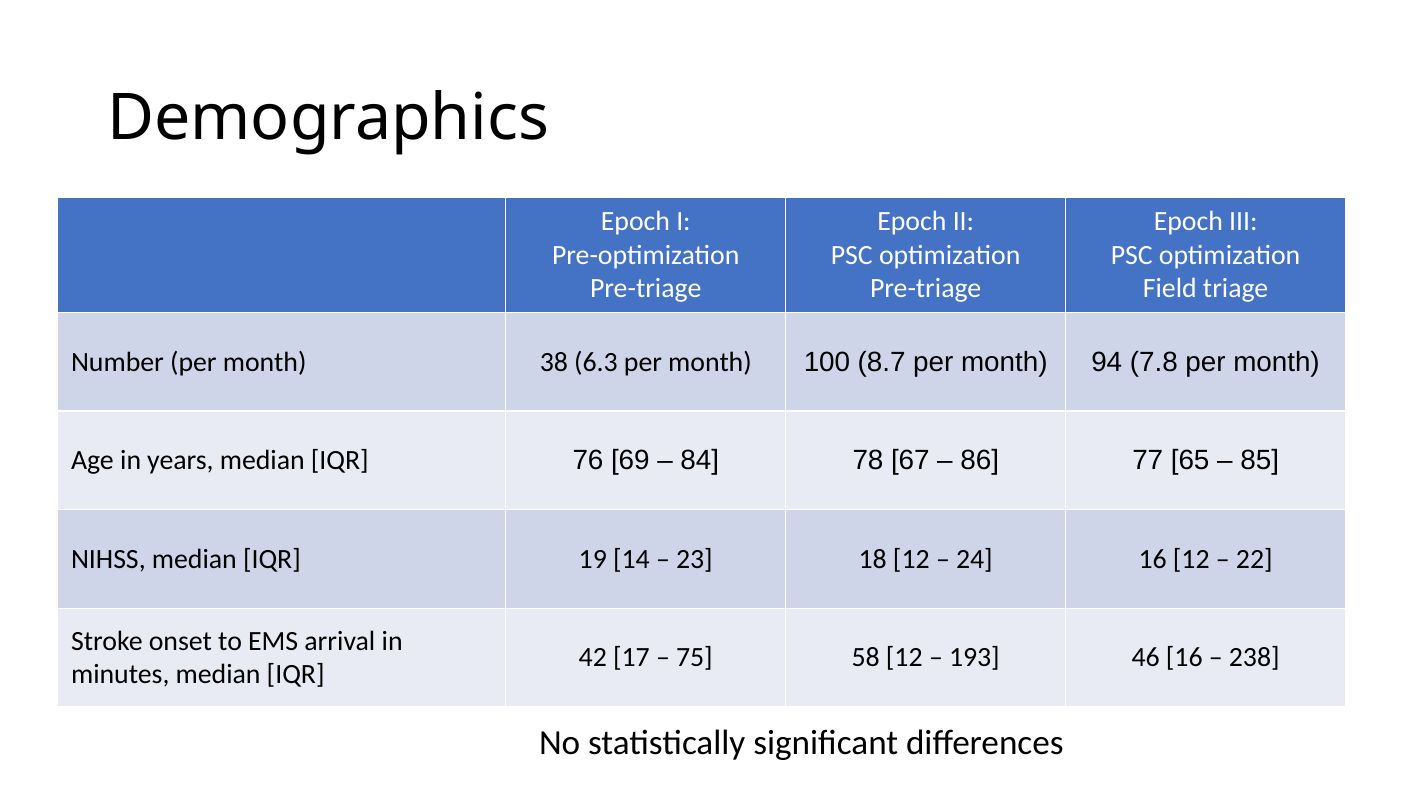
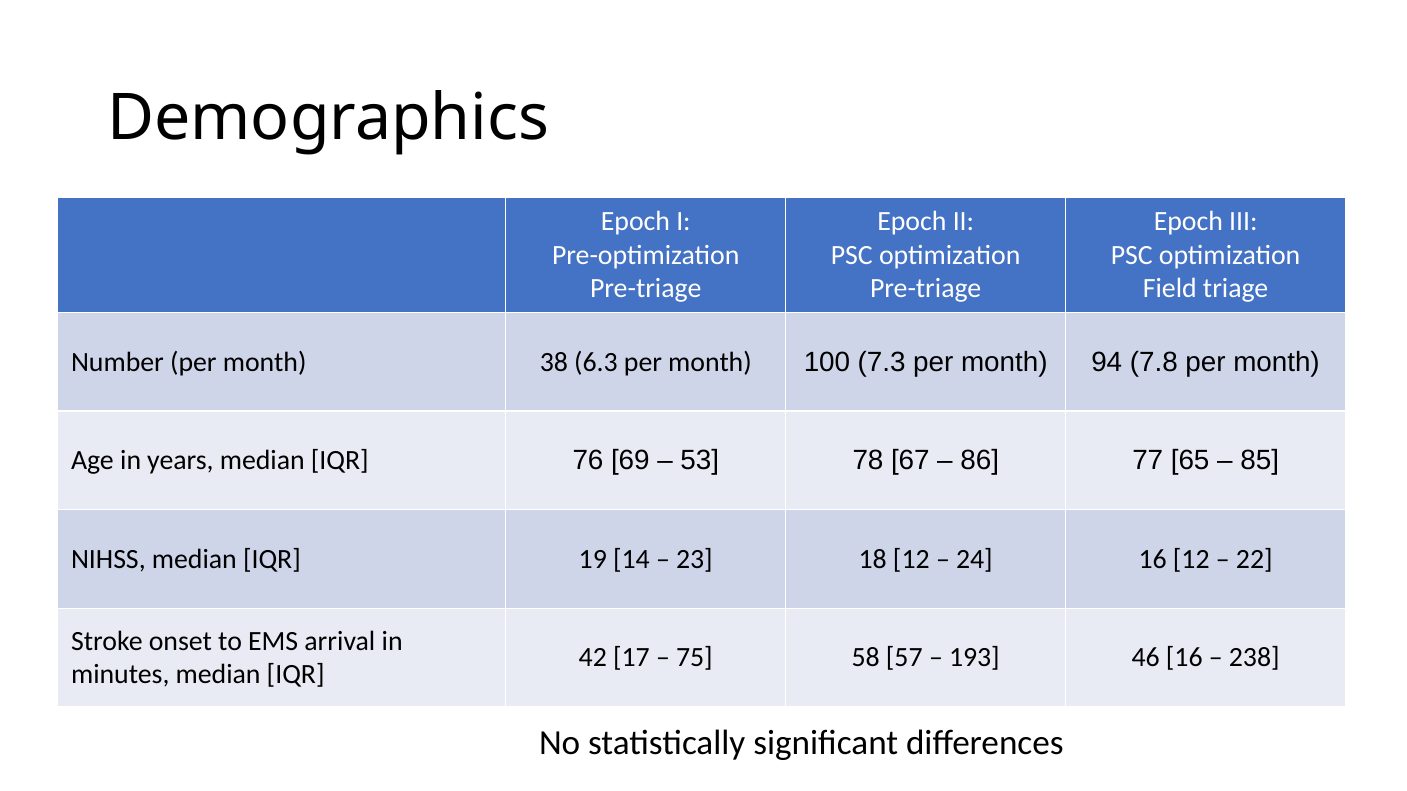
8.7: 8.7 -> 7.3
84: 84 -> 53
58 12: 12 -> 57
